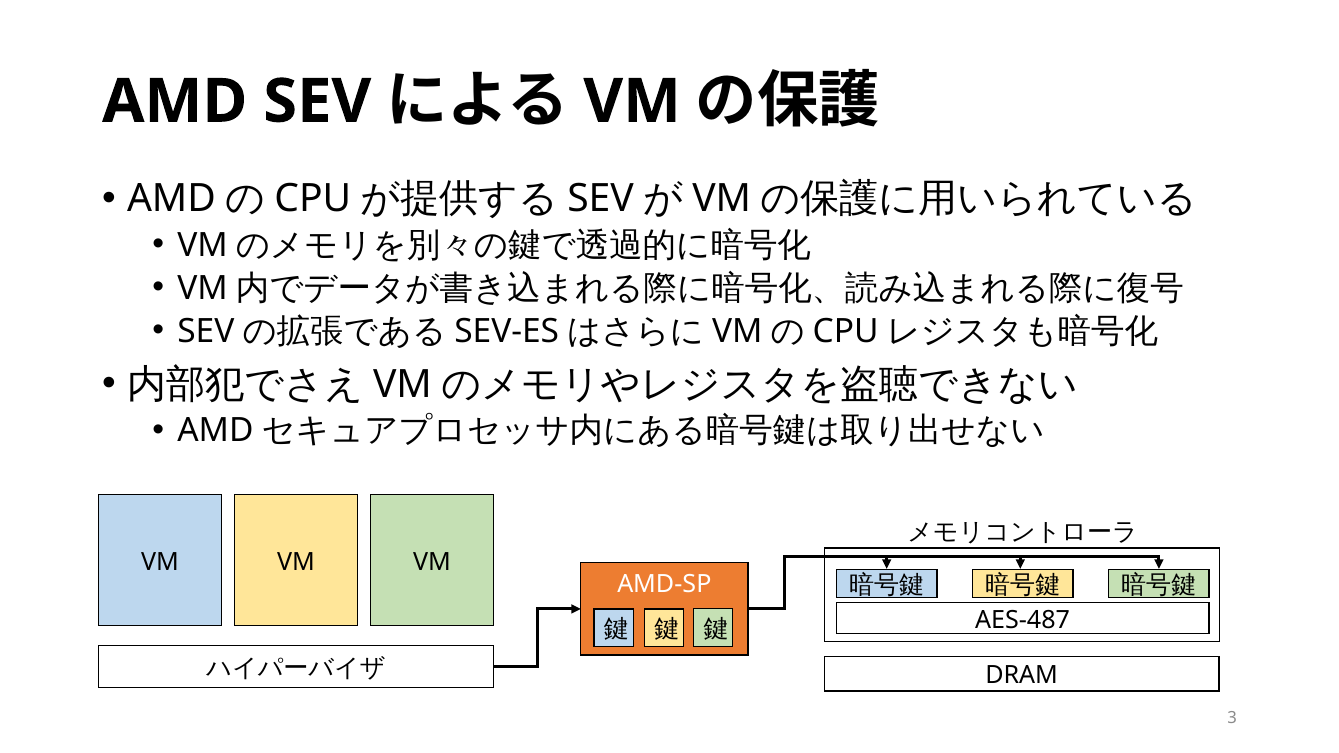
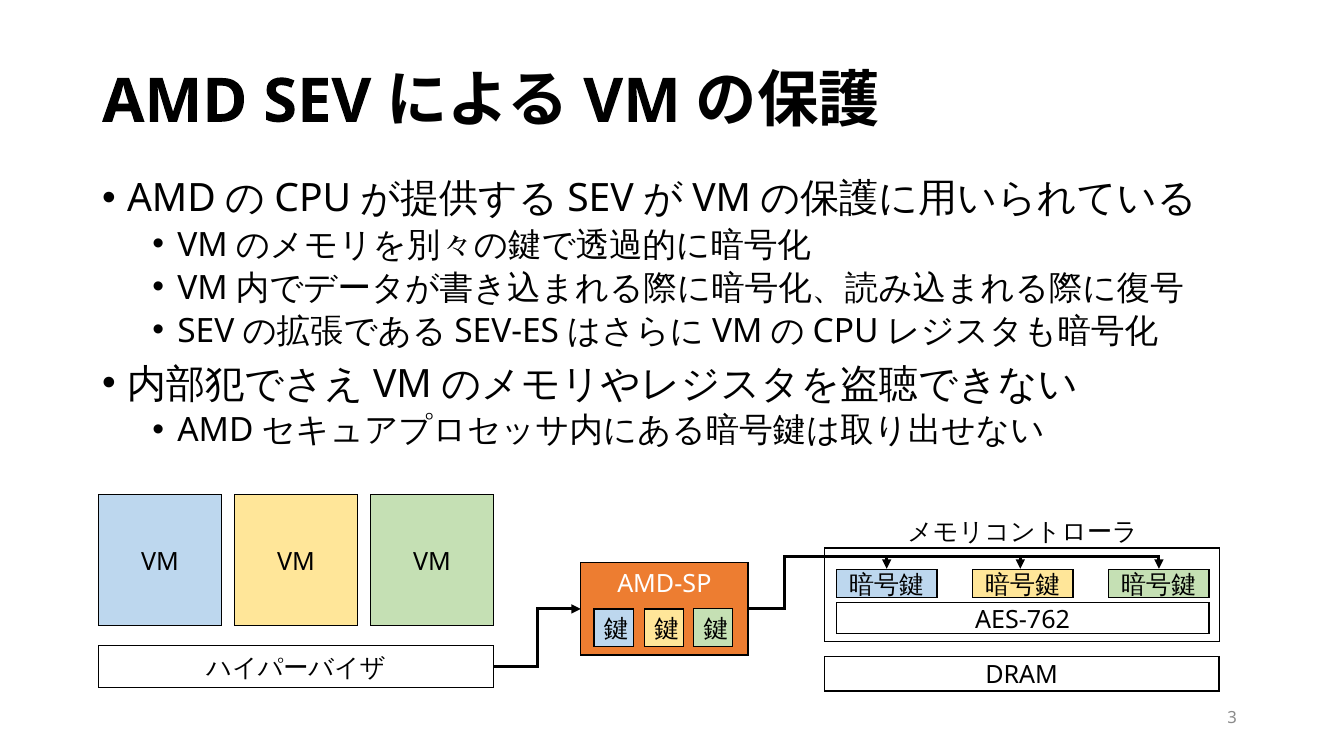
AES-487: AES-487 -> AES-762
